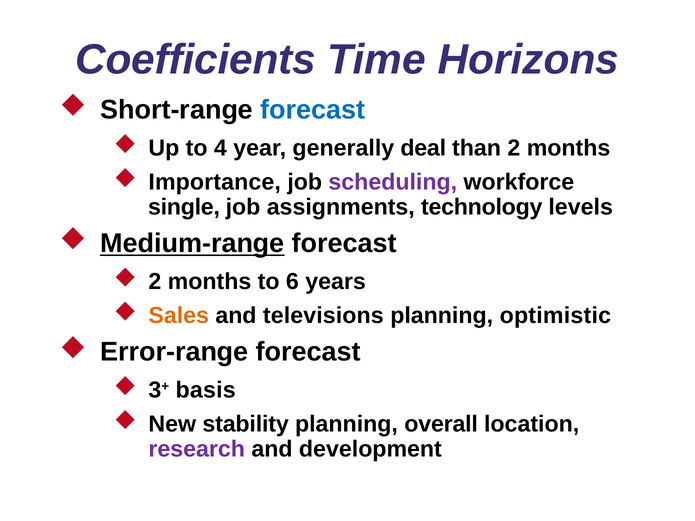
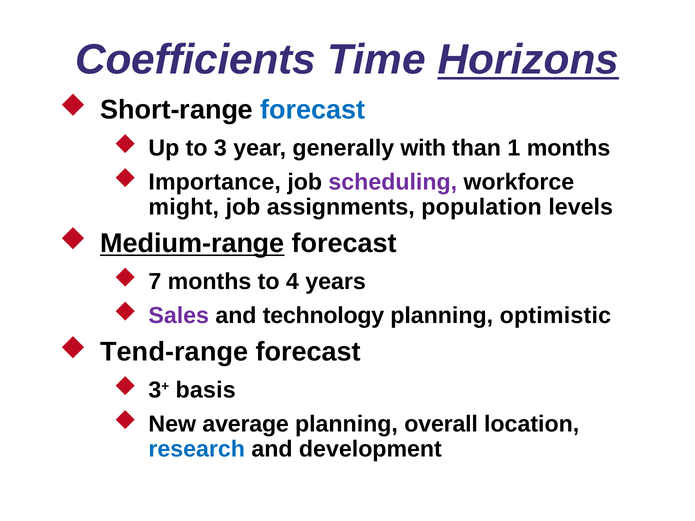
Horizons underline: none -> present
4: 4 -> 3
deal: deal -> with
than 2: 2 -> 1
single: single -> might
technology: technology -> population
2 at (155, 282): 2 -> 7
6: 6 -> 4
Sales colour: orange -> purple
televisions: televisions -> technology
Error-range: Error-range -> Tend-range
stability: stability -> average
research colour: purple -> blue
